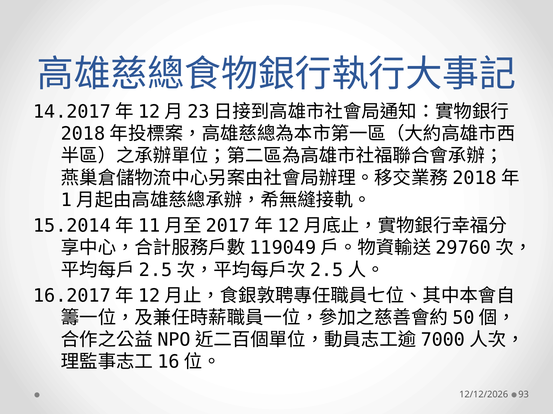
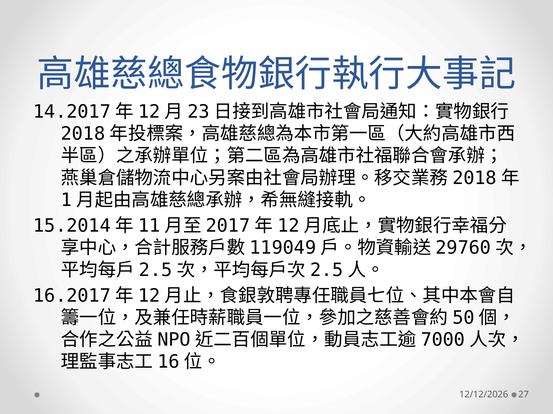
93: 93 -> 27
